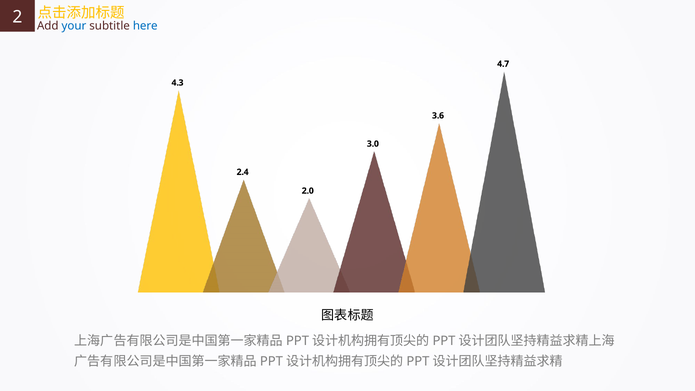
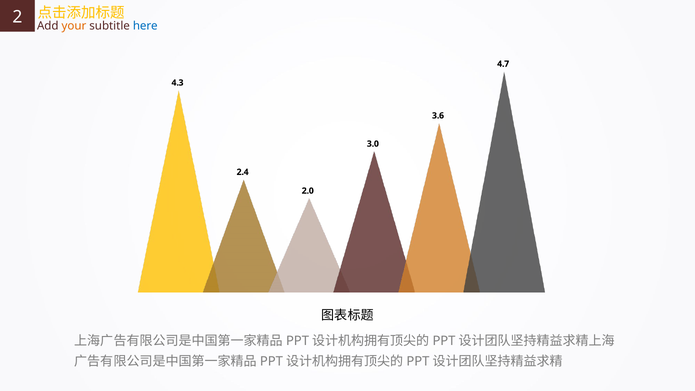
your colour: blue -> orange
